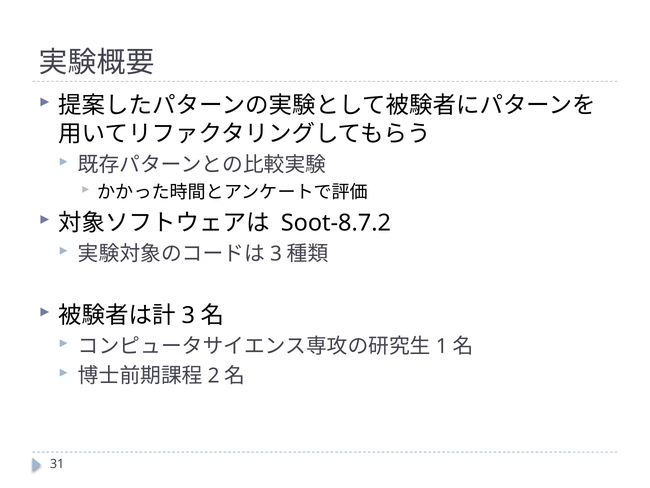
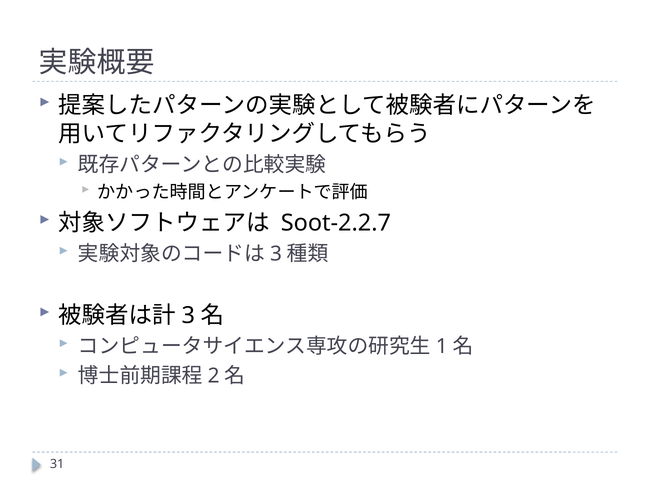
Soot-8.7.2: Soot-8.7.2 -> Soot-2.2.7
